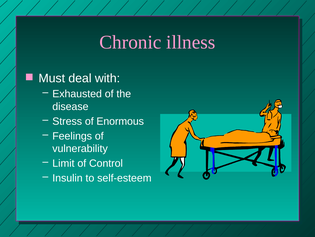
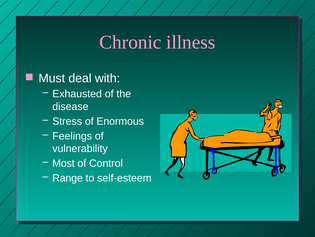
Limit: Limit -> Most
Insulin: Insulin -> Range
